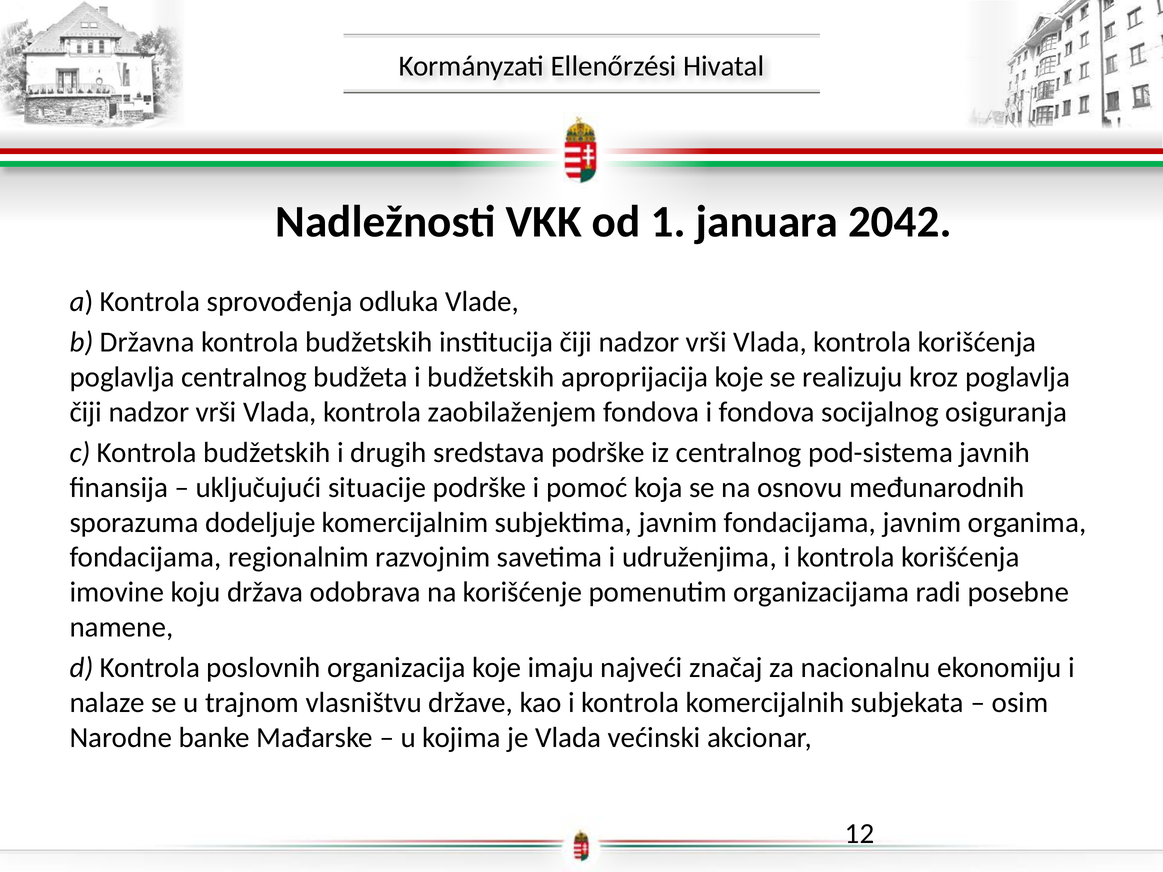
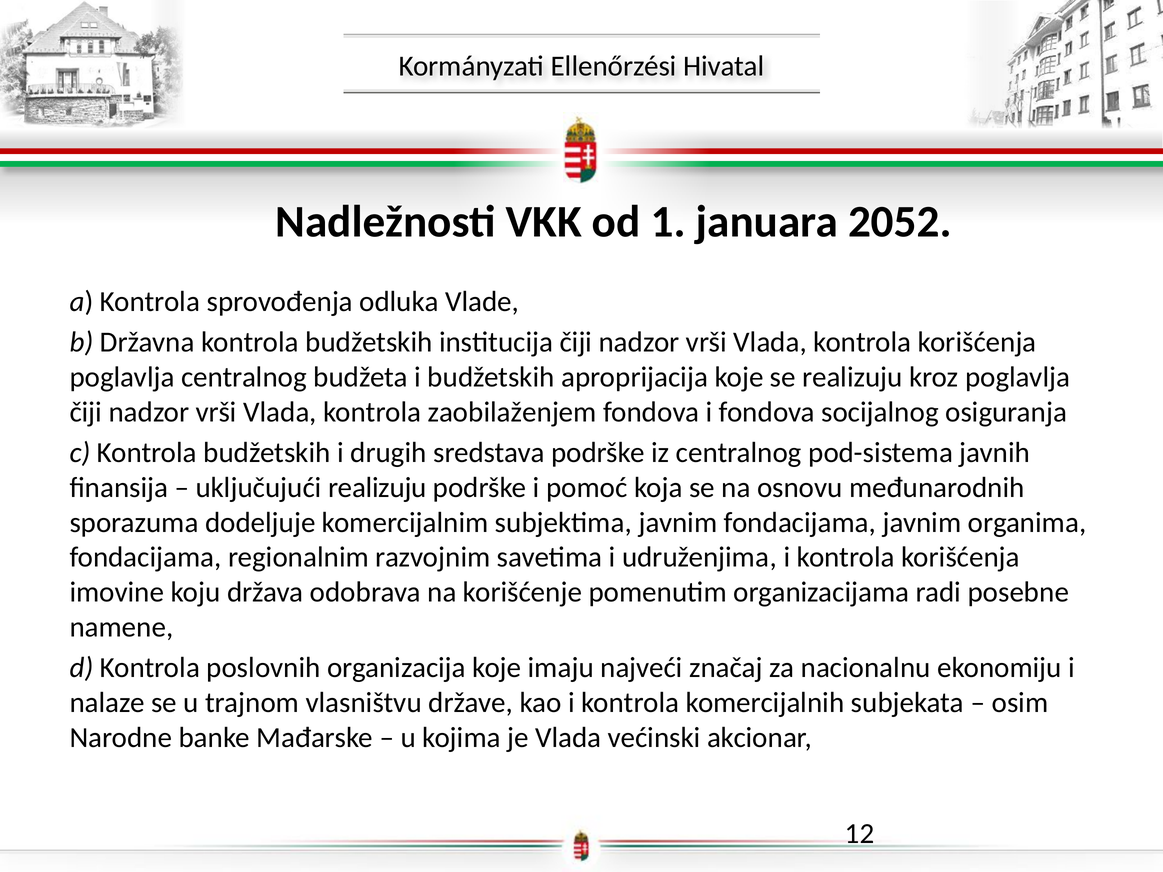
2042: 2042 -> 2052
uključujući situacije: situacije -> realizuju
